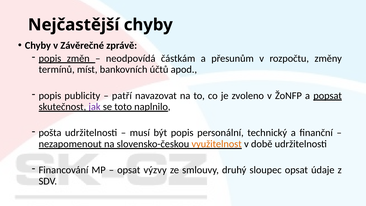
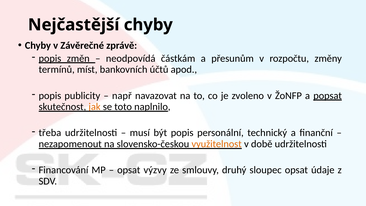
patří: patří -> např
jak colour: purple -> orange
pošta: pošta -> třeba
